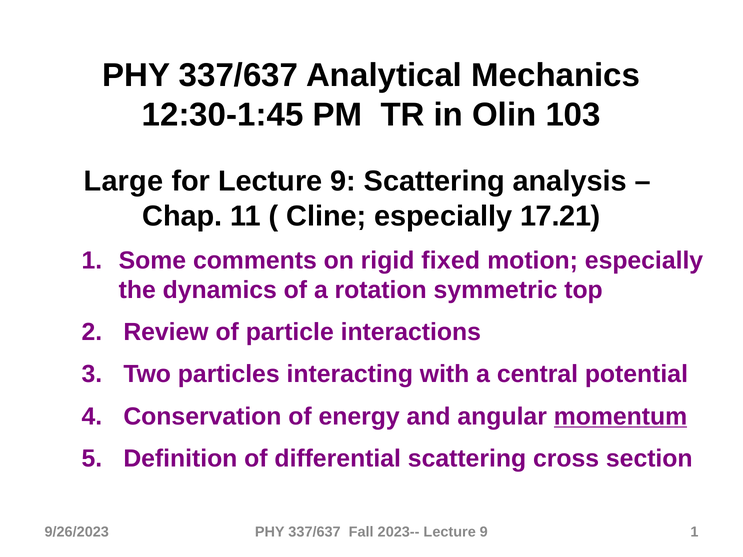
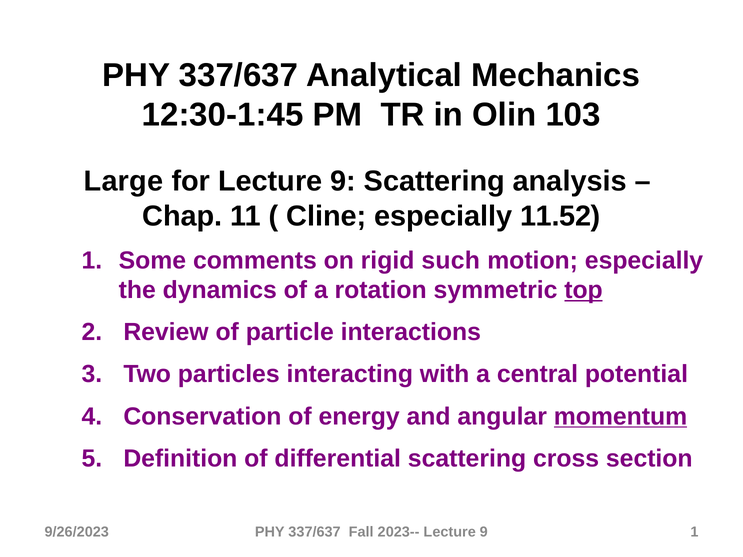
17.21: 17.21 -> 11.52
fixed: fixed -> such
top underline: none -> present
